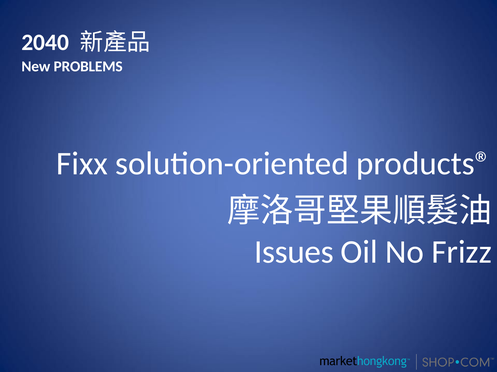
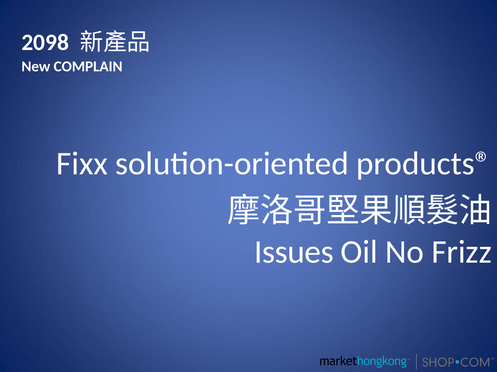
2040: 2040 -> 2098
PROBLEMS: PROBLEMS -> COMPLAIN
